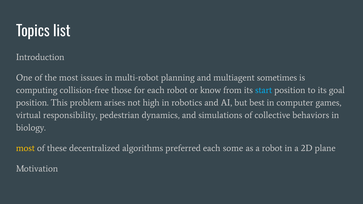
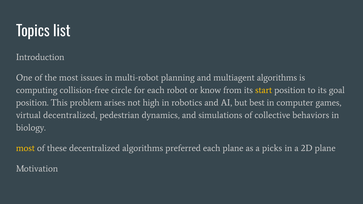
multiagent sometimes: sometimes -> algorithms
those: those -> circle
start colour: light blue -> yellow
virtual responsibility: responsibility -> decentralized
each some: some -> plane
a robot: robot -> picks
